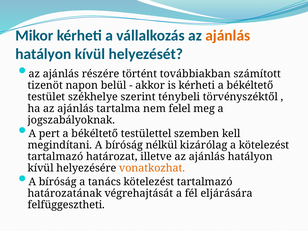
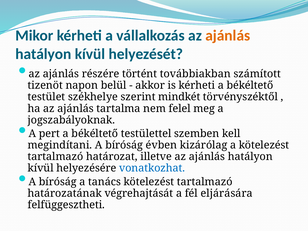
ténybeli: ténybeli -> mindkét
nélkül: nélkül -> évben
vonatkozhat colour: orange -> blue
